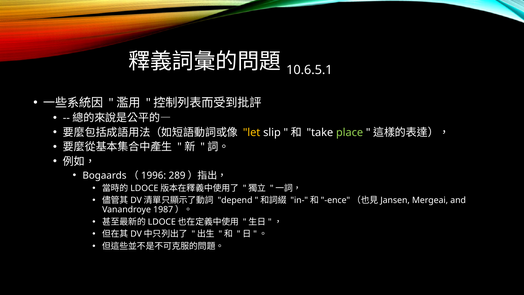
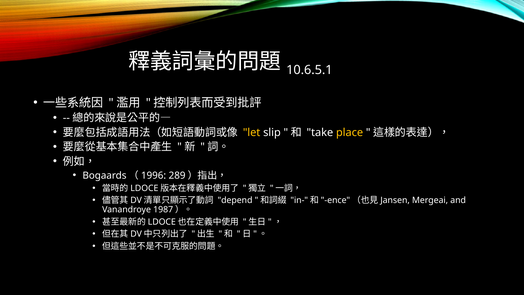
place colour: light green -> yellow
